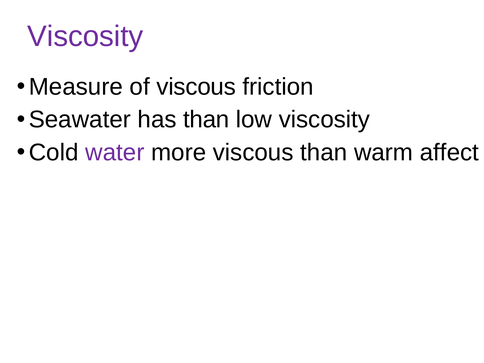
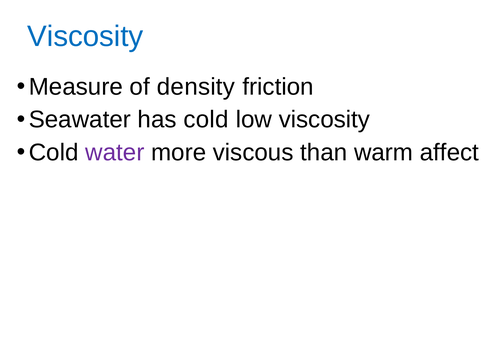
Viscosity at (85, 36) colour: purple -> blue
of viscous: viscous -> density
has than: than -> cold
